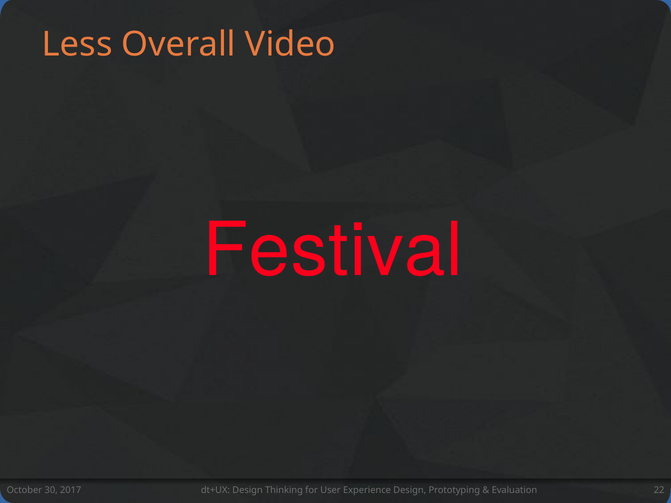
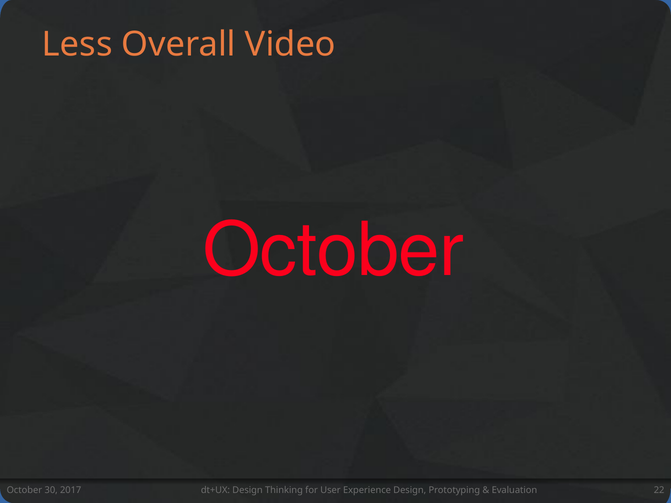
Festival at (333, 251): Festival -> October
